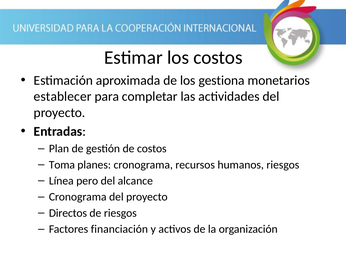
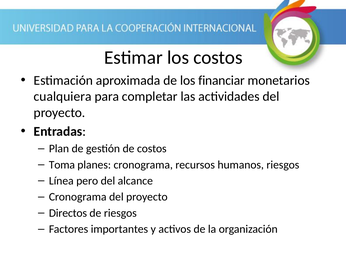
gestiona: gestiona -> financiar
establecer: establecer -> cualquiera
financiación: financiación -> importantes
